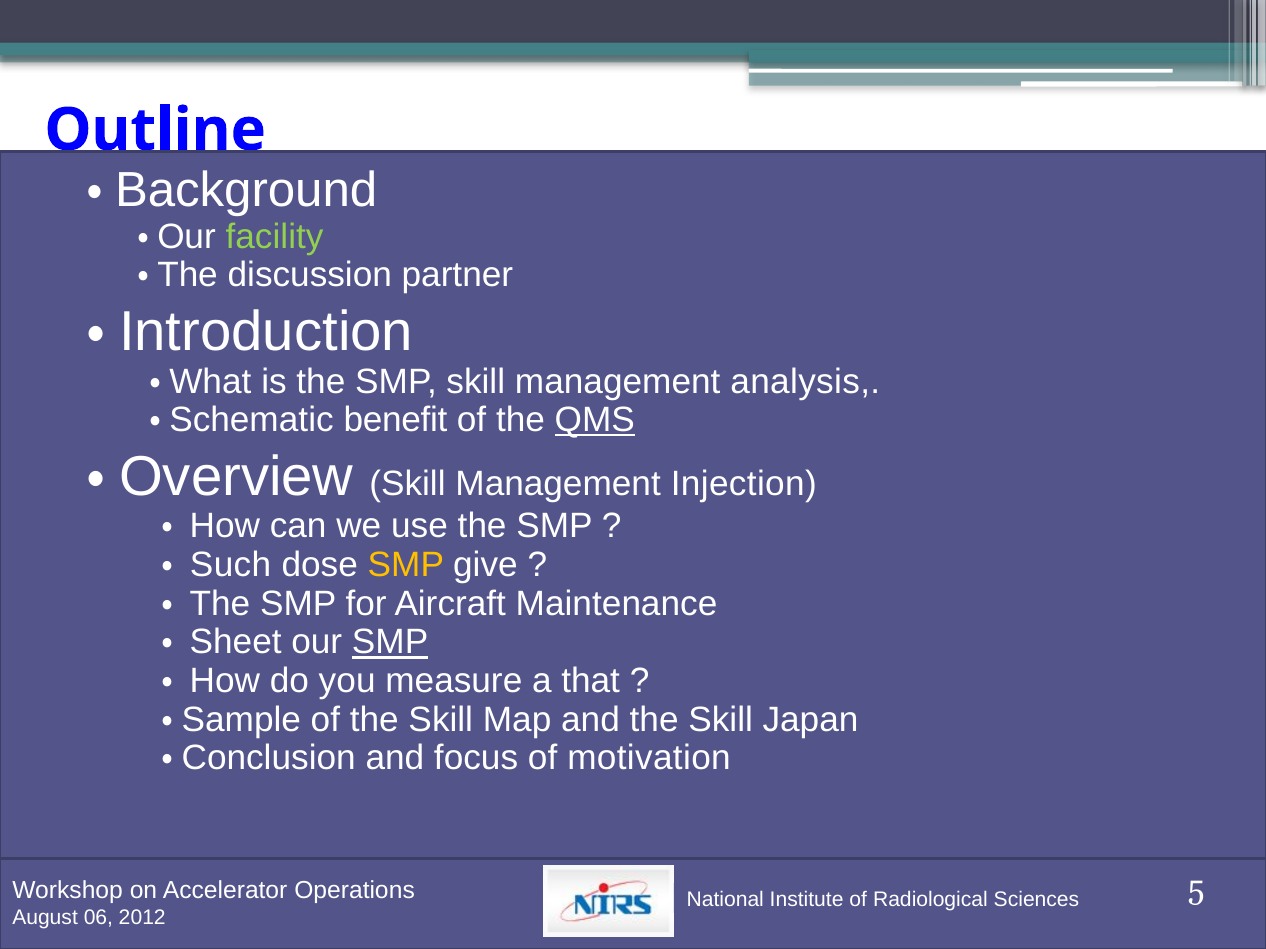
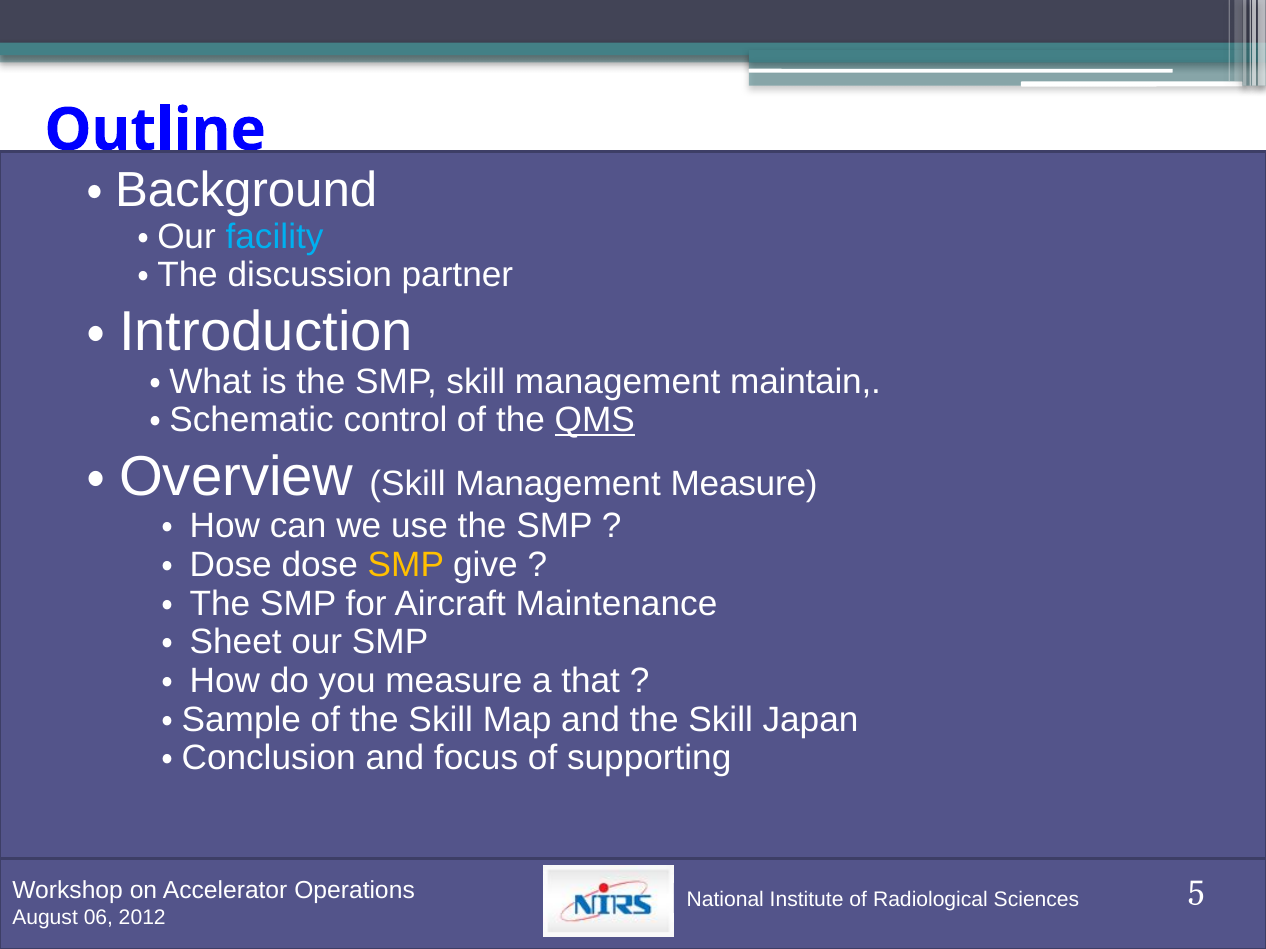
facility colour: light green -> light blue
analysis: analysis -> maintain
benefit: benefit -> control
Management Injection: Injection -> Measure
Such at (231, 565): Such -> Dose
SMP at (390, 643) underline: present -> none
motivation: motivation -> supporting
